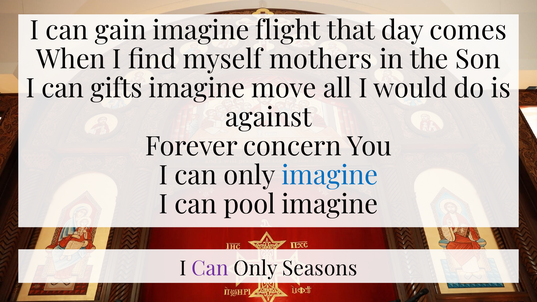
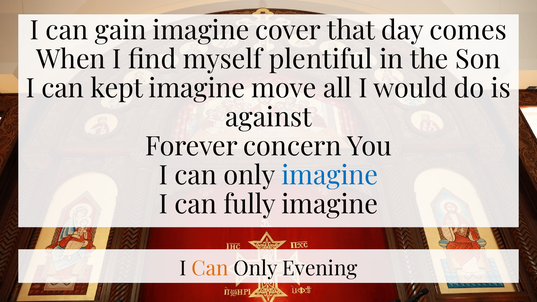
flight: flight -> cover
mothers: mothers -> plentiful
gifts: gifts -> kept
pool: pool -> fully
Can at (210, 269) colour: purple -> orange
Seasons: Seasons -> Evening
